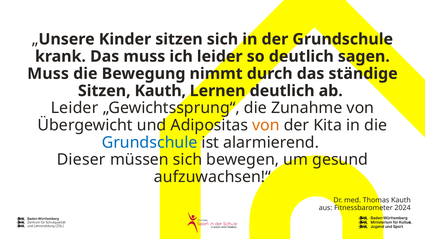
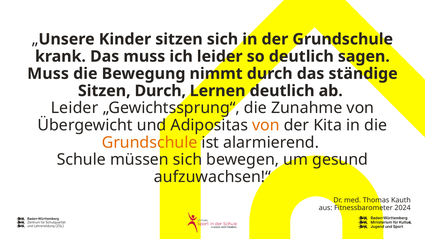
Sitzen Kauth: Kauth -> Durch
Grundschule at (150, 143) colour: blue -> orange
Dieser: Dieser -> Schule
